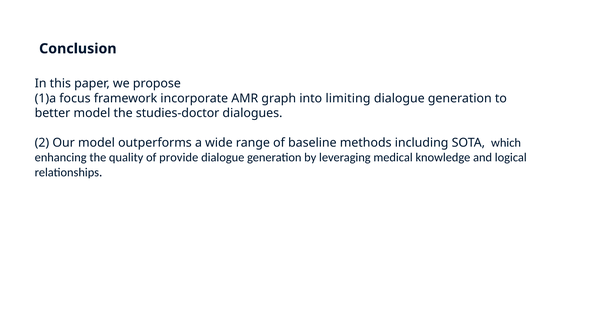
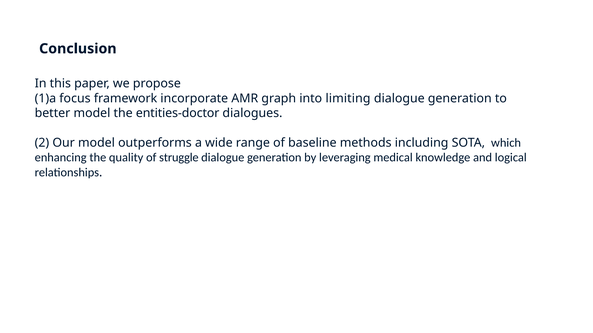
studies-doctor: studies-doctor -> entities-doctor
provide: provide -> struggle
